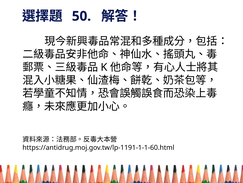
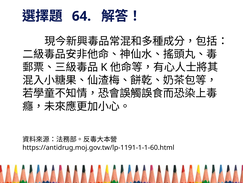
50: 50 -> 64
